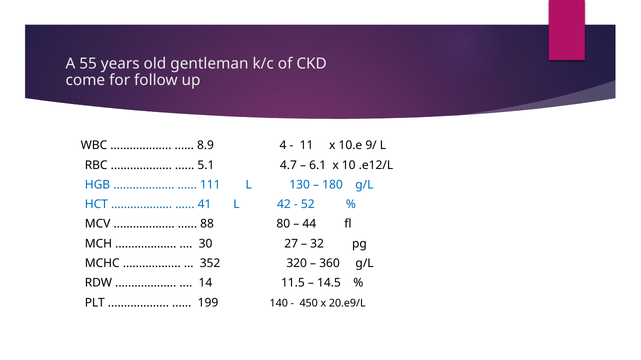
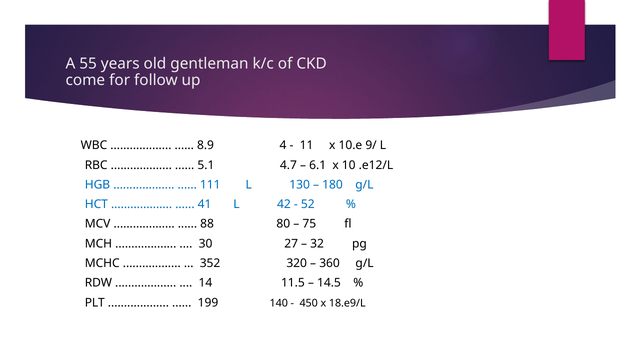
44: 44 -> 75
20.e9/L: 20.e9/L -> 18.e9/L
